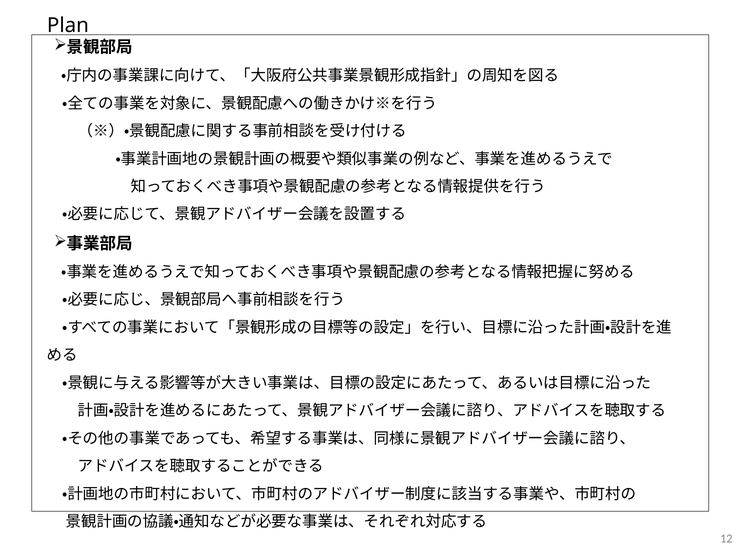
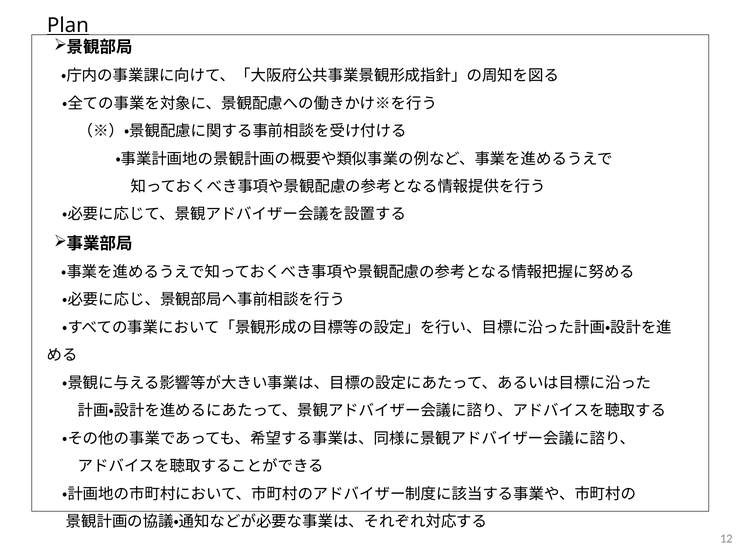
Plan underline: none -> present
